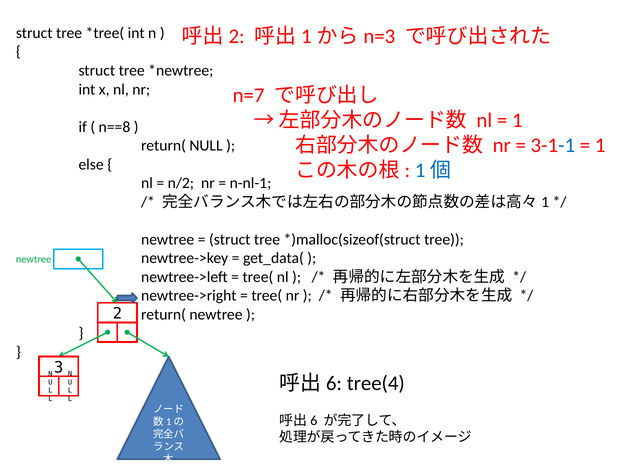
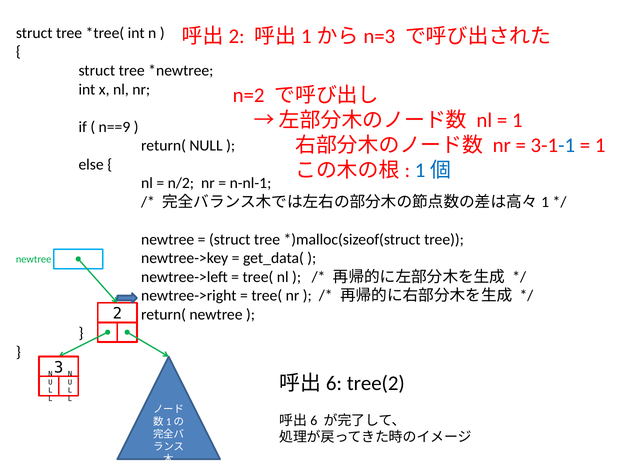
n=7: n=7 -> n=2
n==8: n==8 -> n==9
tree(4: tree(4 -> tree(2
